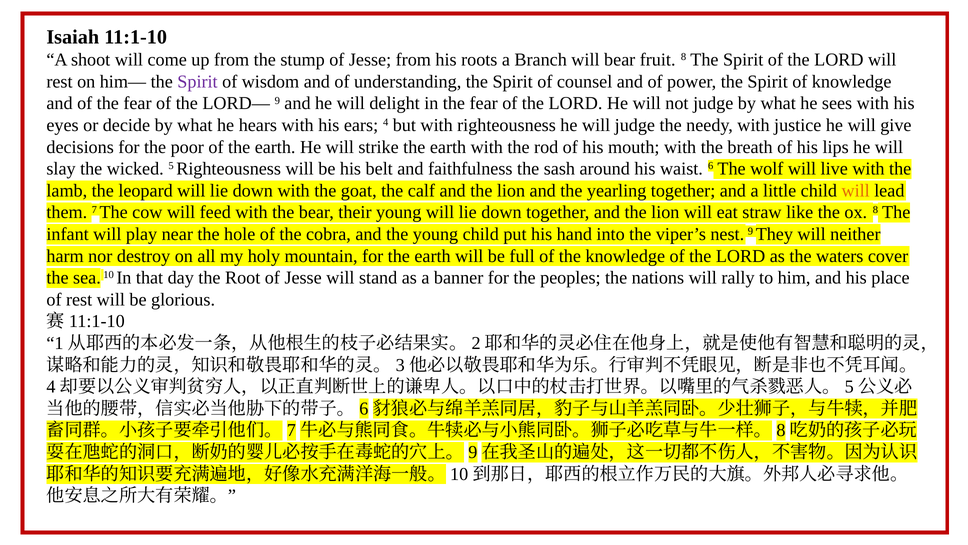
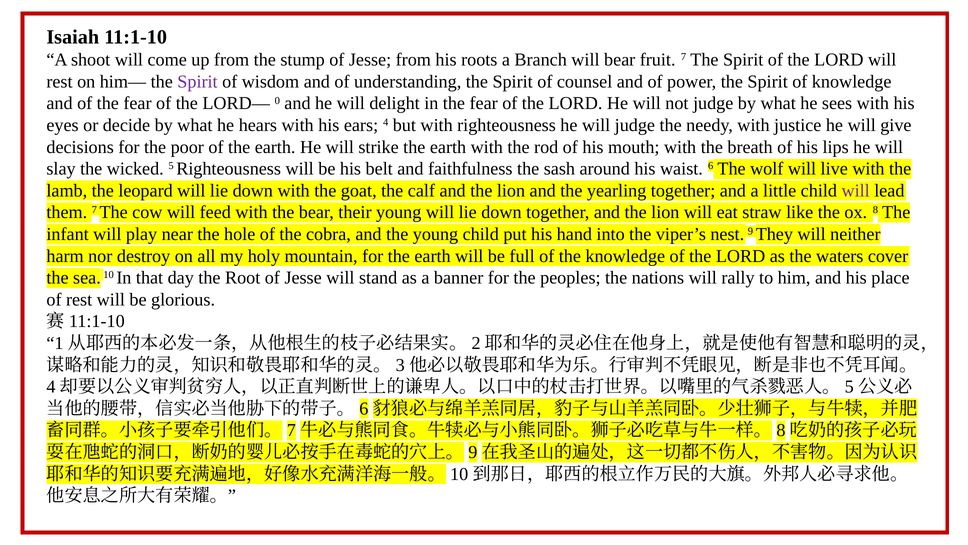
fruit 8: 8 -> 7
LORD— 9: 9 -> 0
will at (856, 191) colour: orange -> purple
